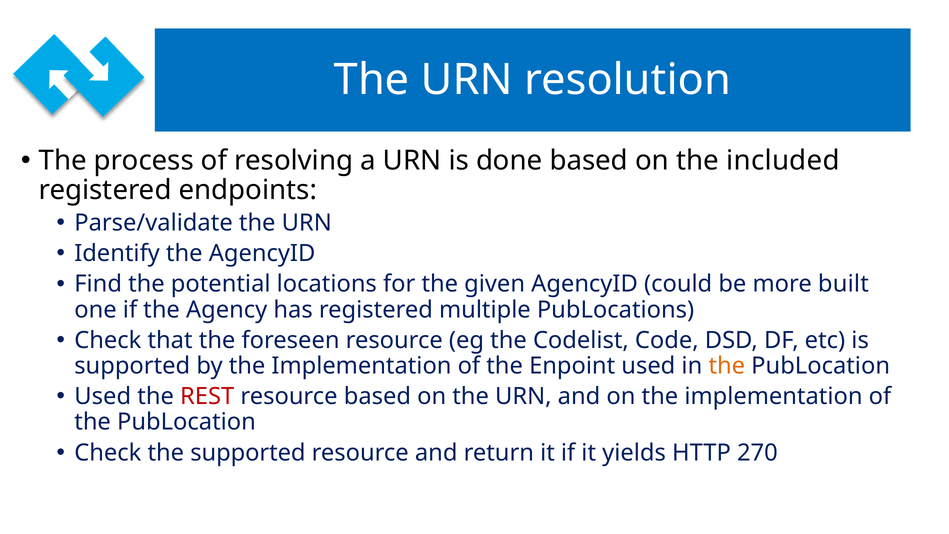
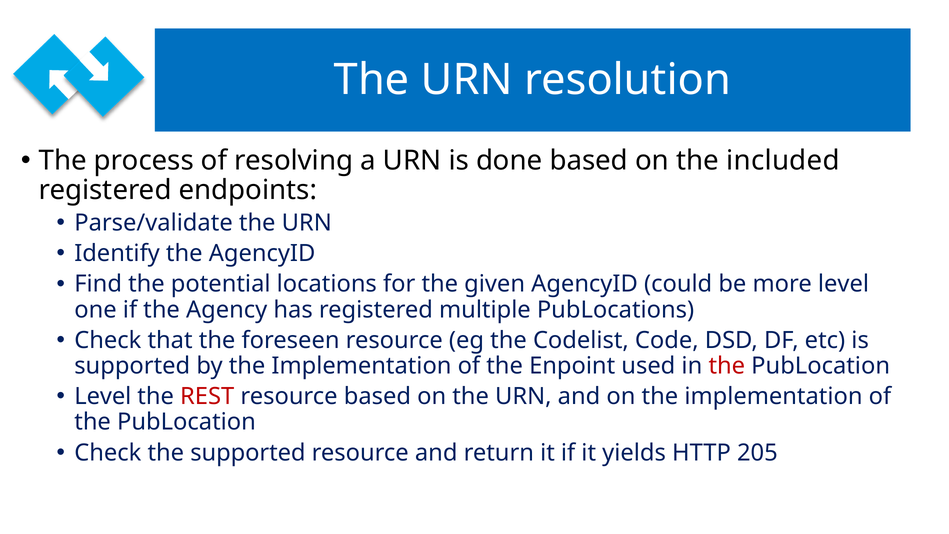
more built: built -> level
the at (727, 366) colour: orange -> red
Used at (103, 396): Used -> Level
270: 270 -> 205
